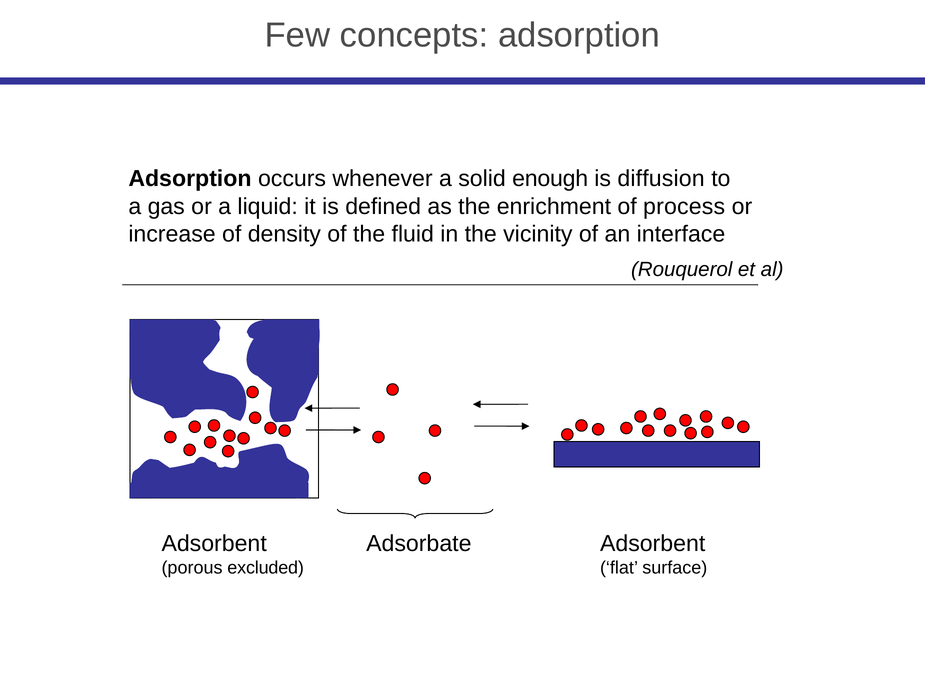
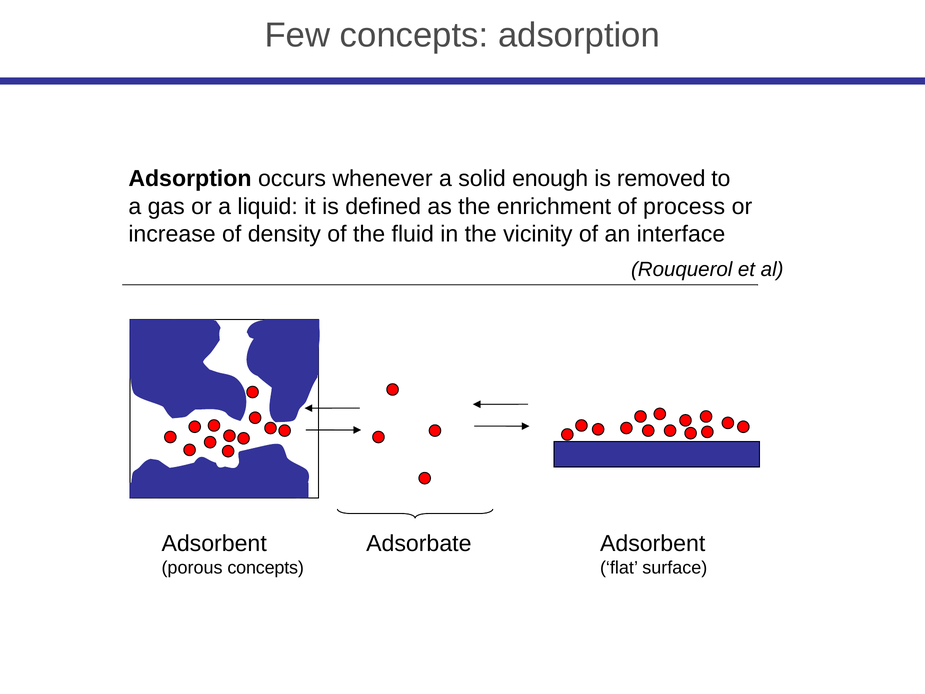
diffusion: diffusion -> removed
porous excluded: excluded -> concepts
